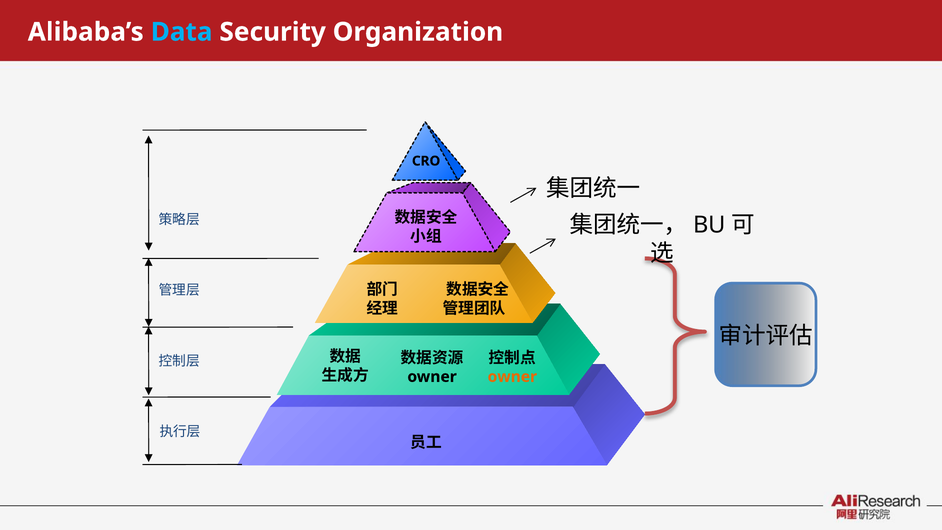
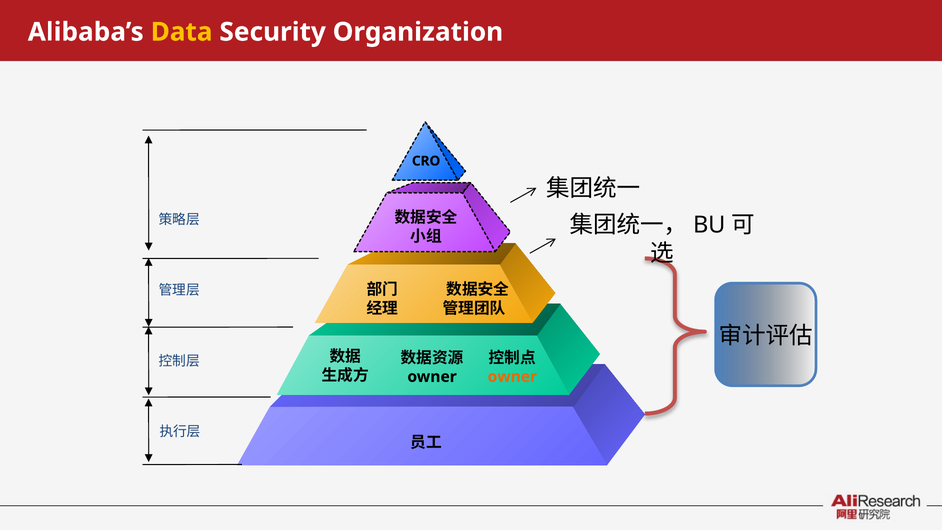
Data colour: light blue -> yellow
